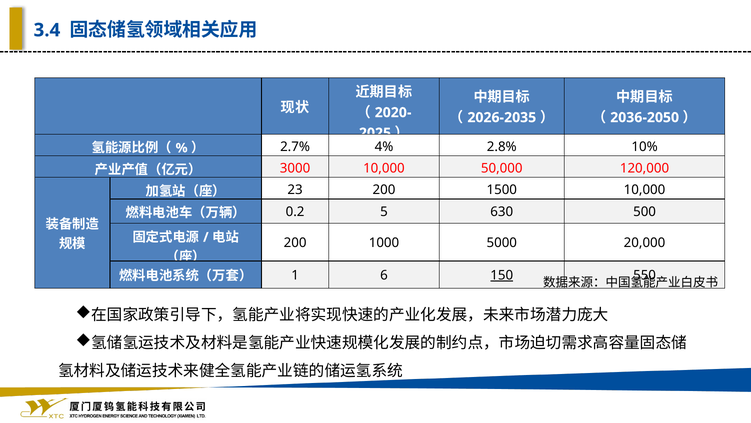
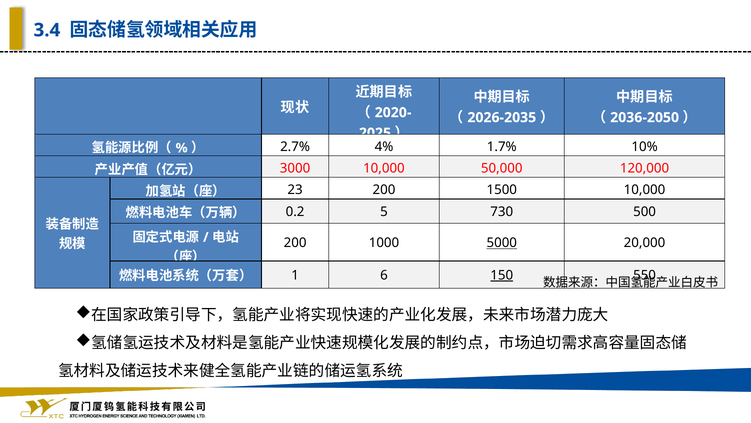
2.8%: 2.8% -> 1.7%
630: 630 -> 730
5000 underline: none -> present
